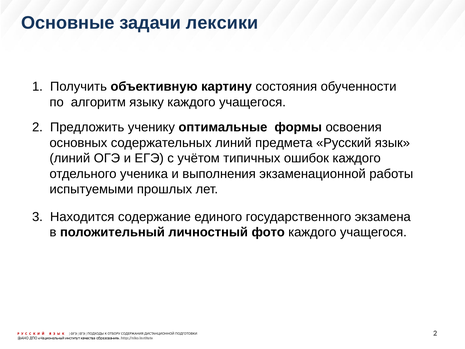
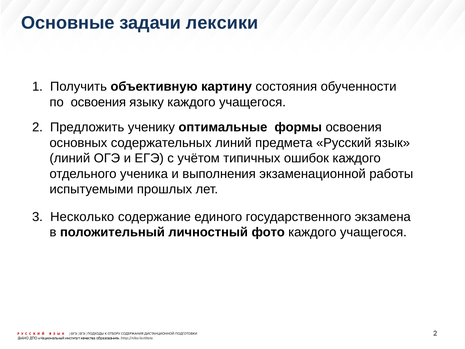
по алгоритм: алгоритм -> освоения
Находится: Находится -> Несколько
